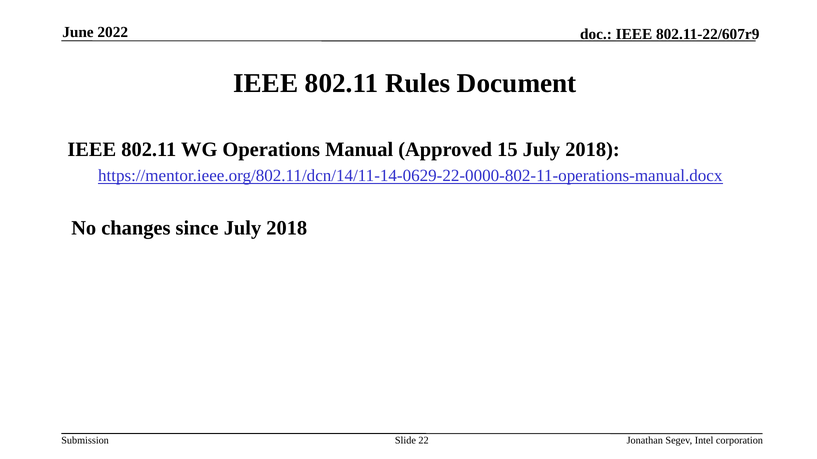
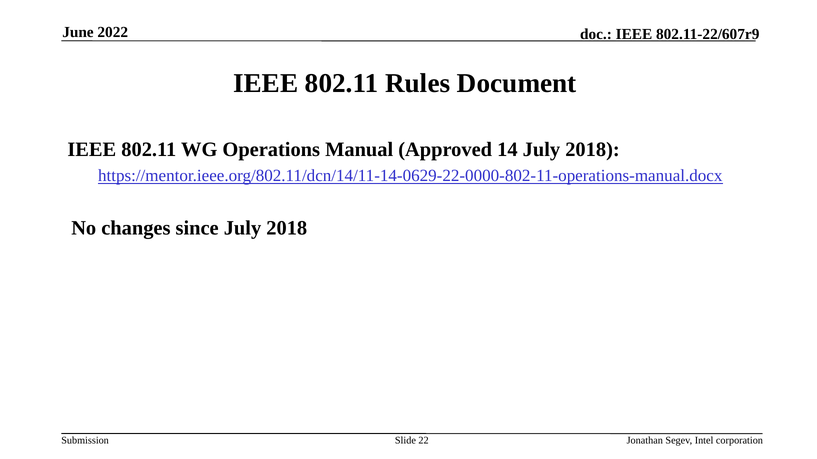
15: 15 -> 14
